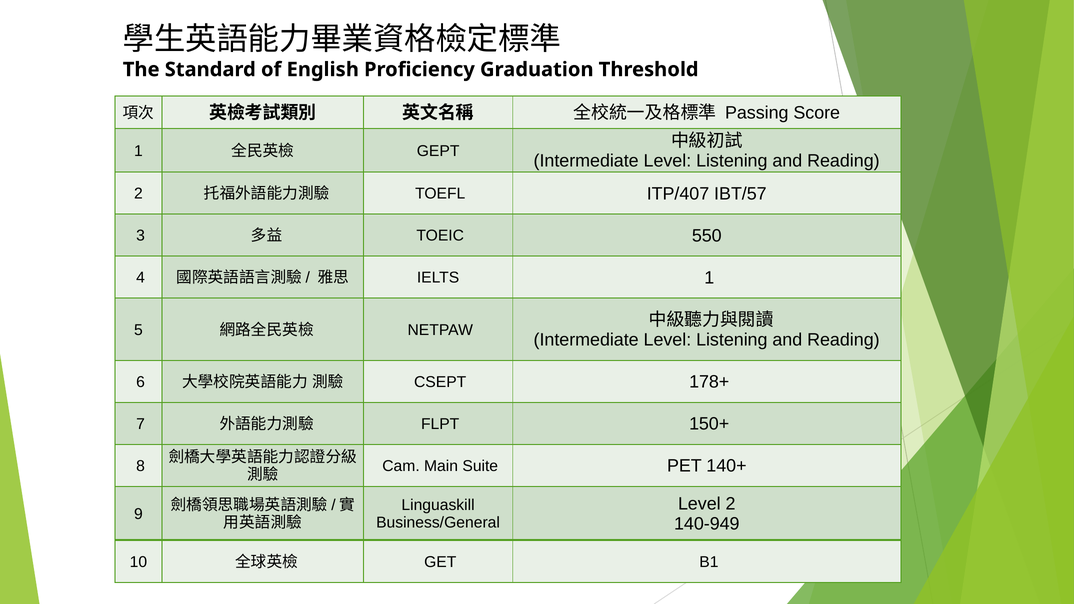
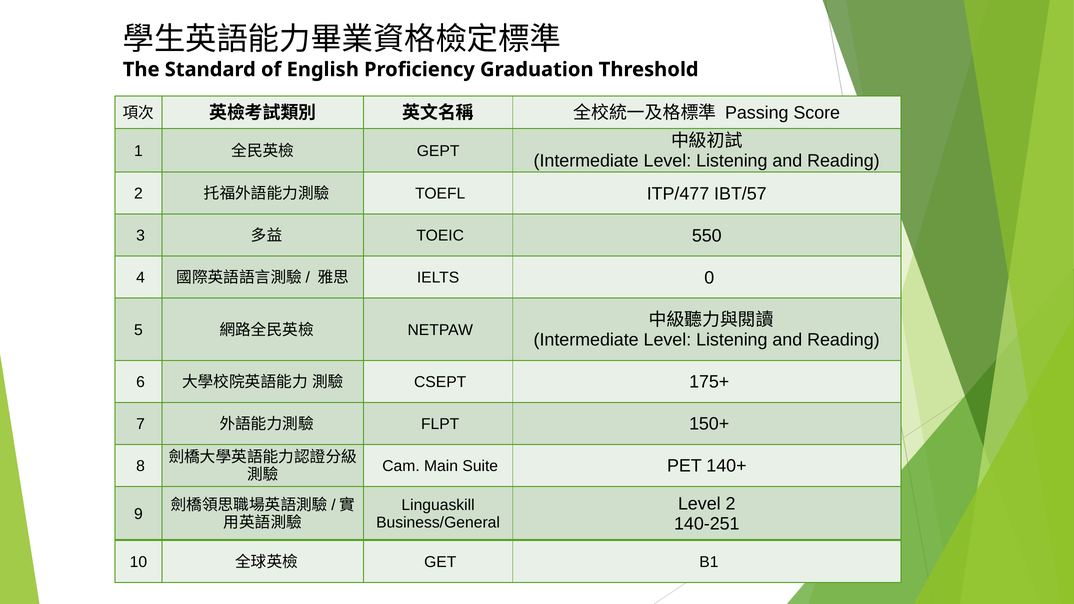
ITP/407: ITP/407 -> ITP/477
IELTS 1: 1 -> 0
178+: 178+ -> 175+
140-949: 140-949 -> 140-251
